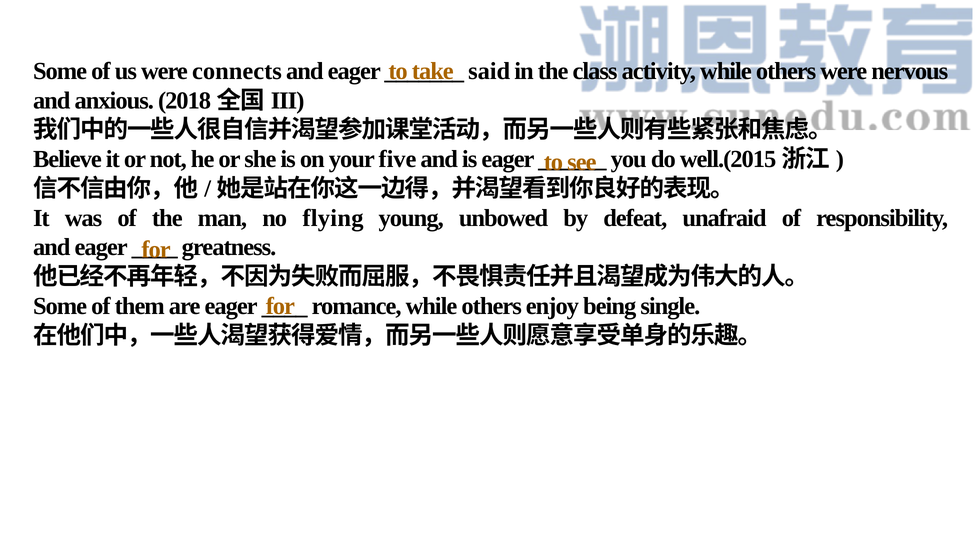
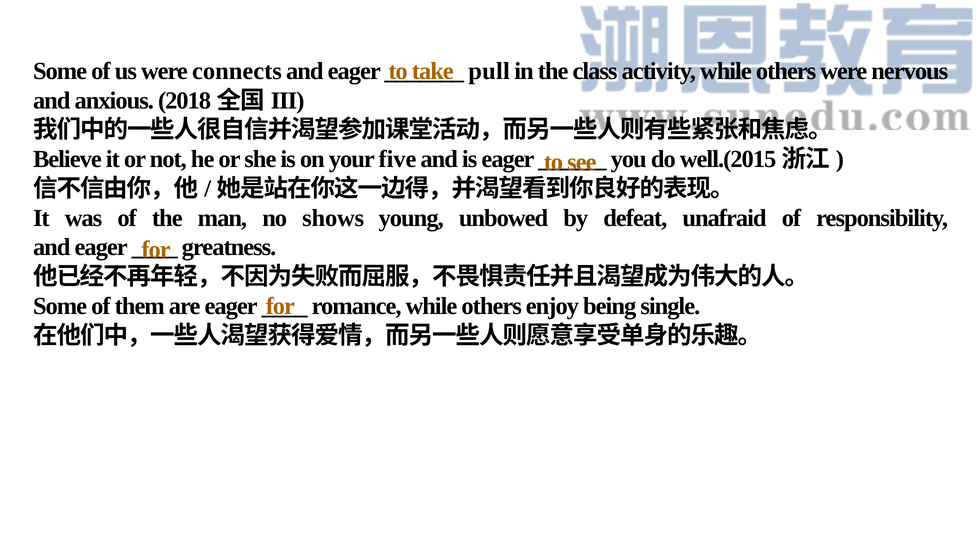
said: said -> pull
flying: flying -> shows
